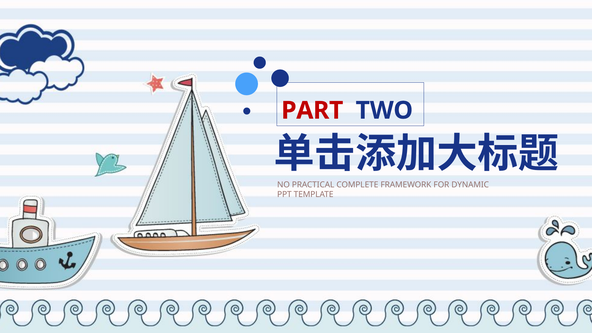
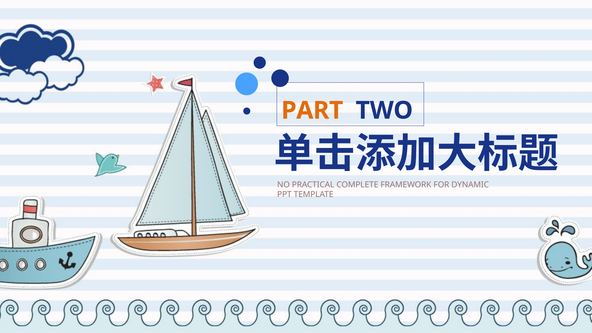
PART colour: red -> orange
